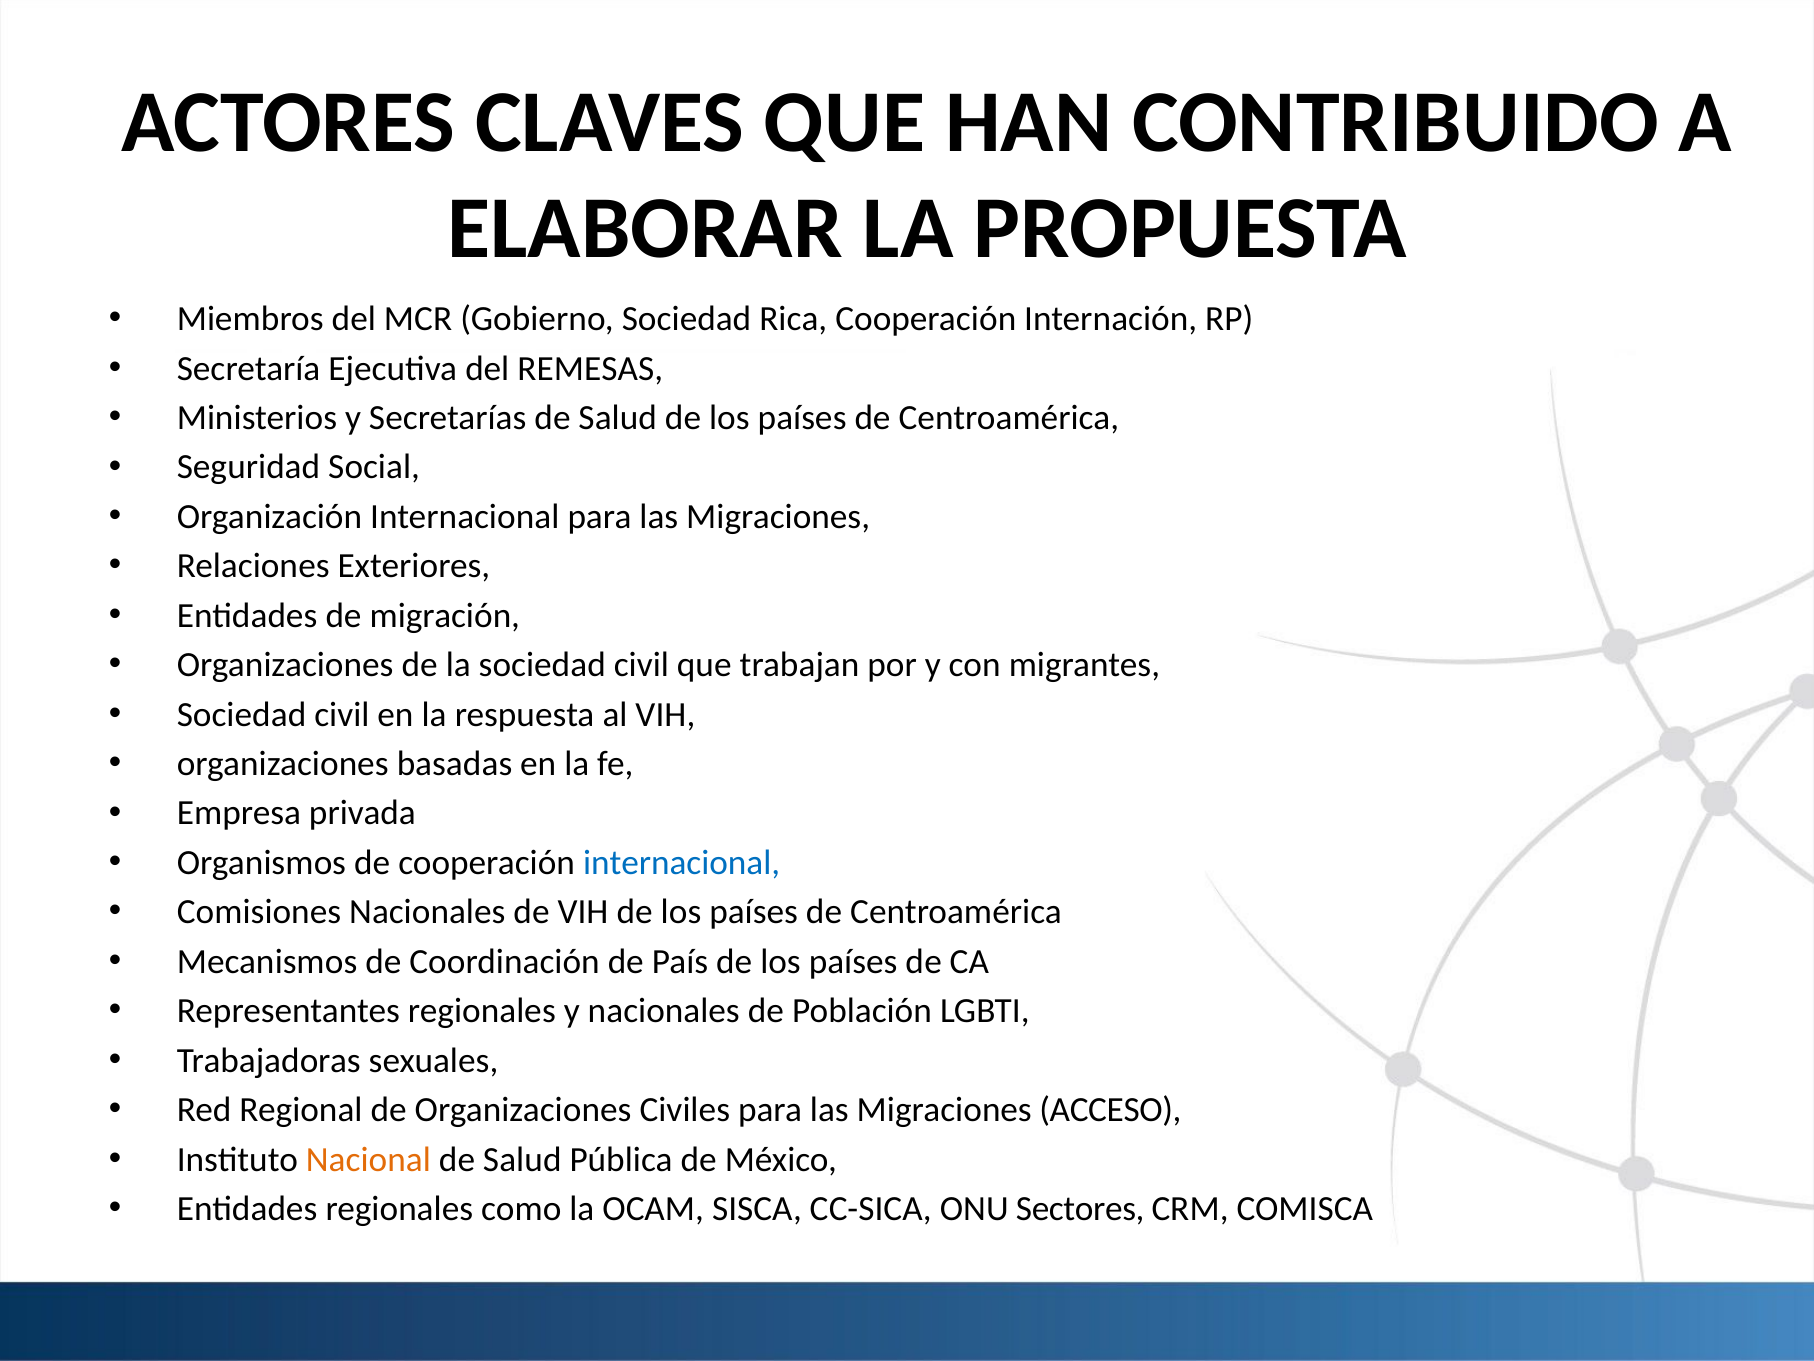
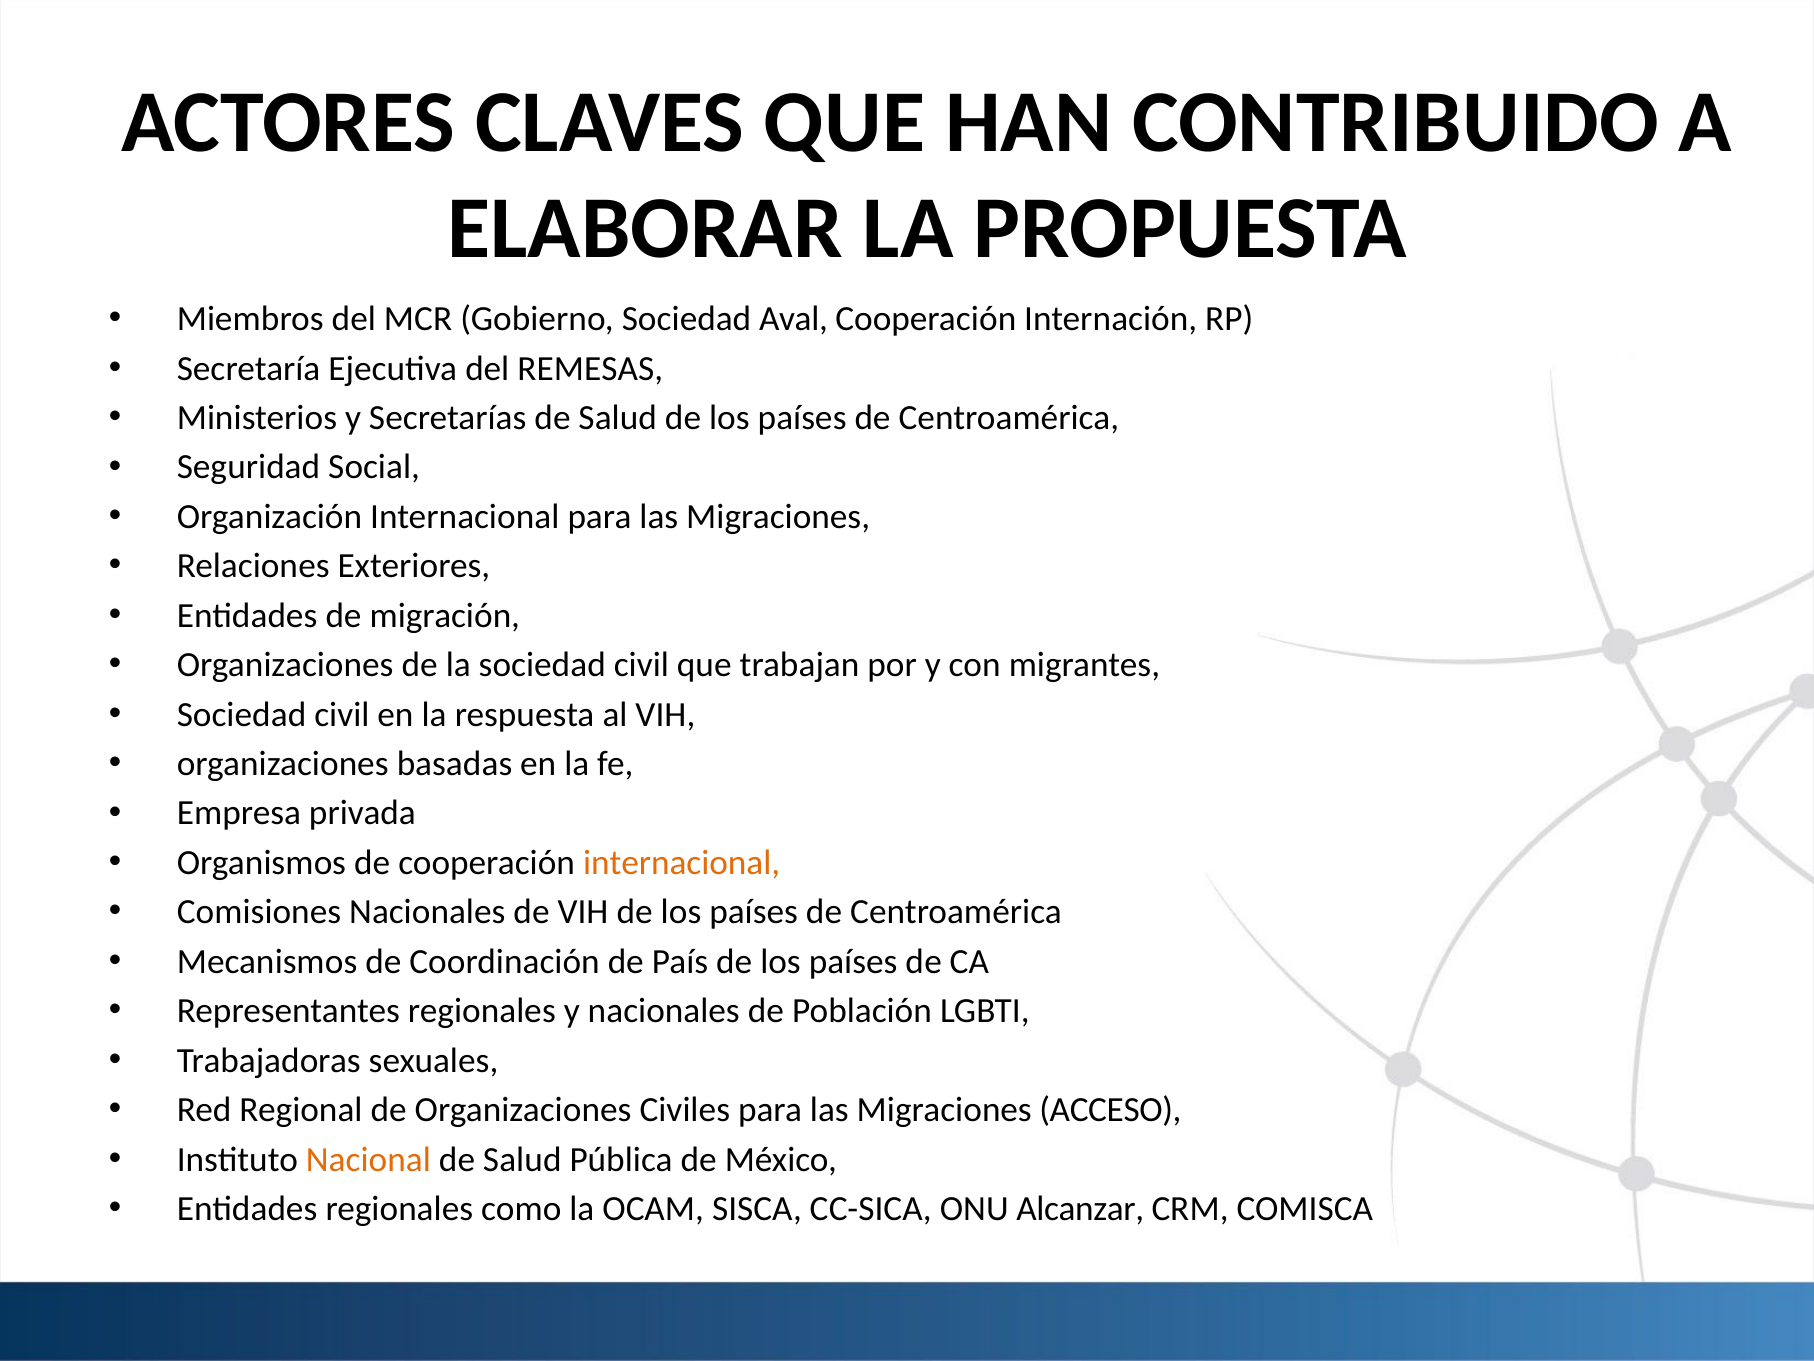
Rica: Rica -> Aval
internacional at (682, 862) colour: blue -> orange
Sectores: Sectores -> Alcanzar
